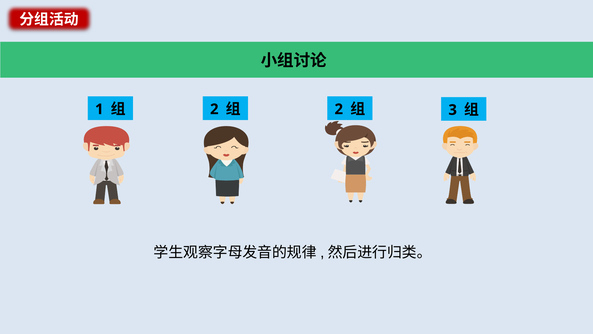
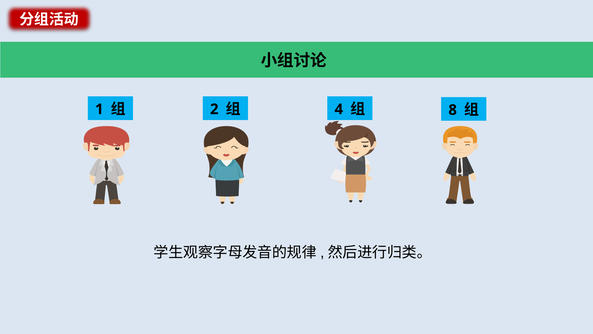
2 at (339, 109): 2 -> 4
3: 3 -> 8
